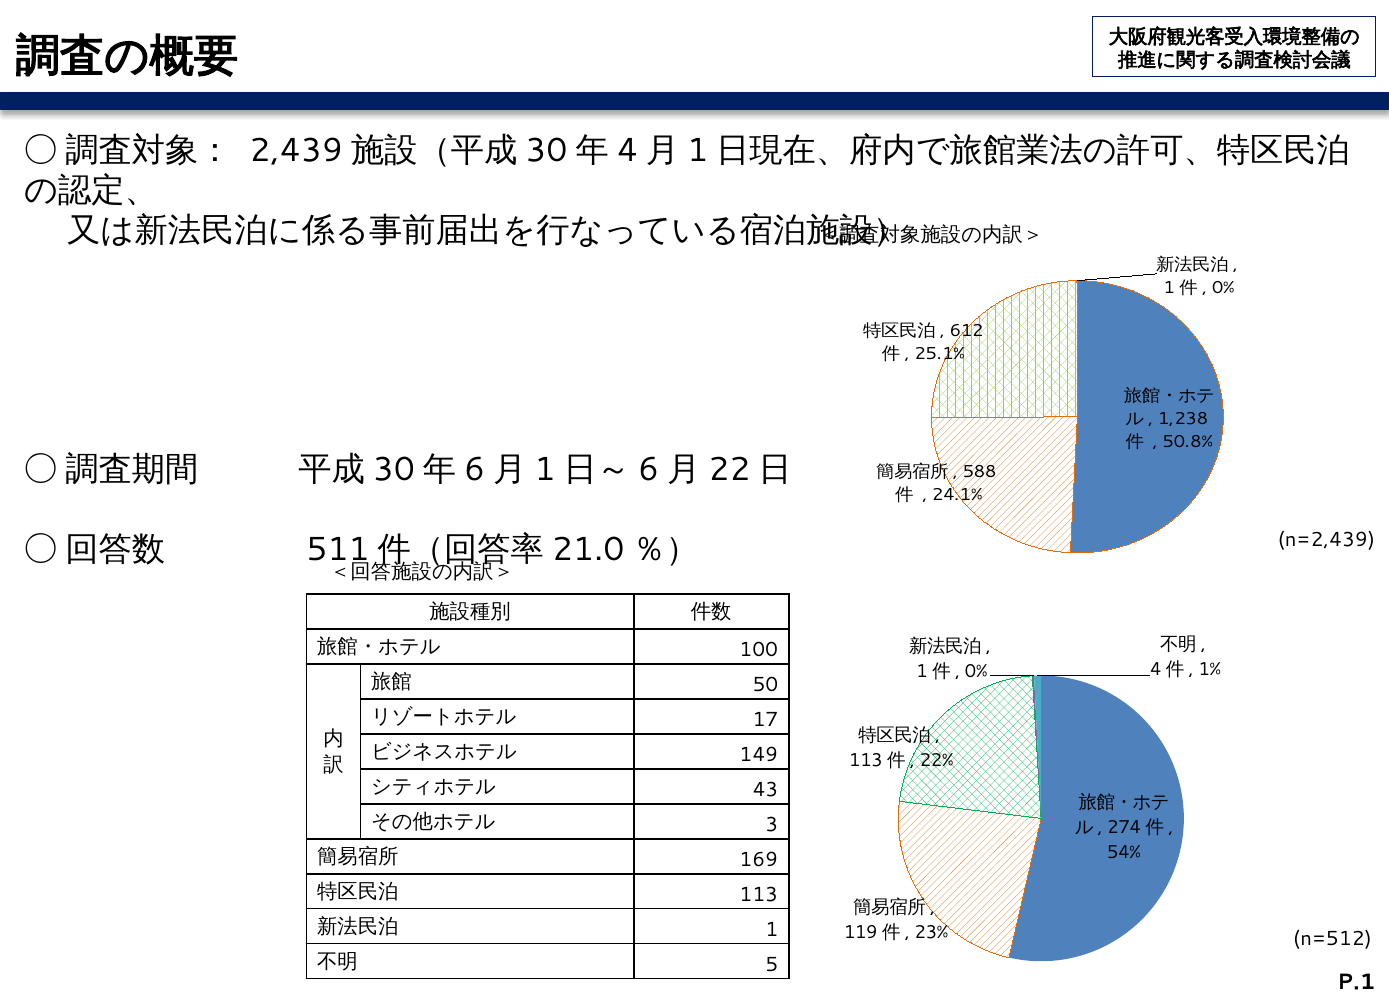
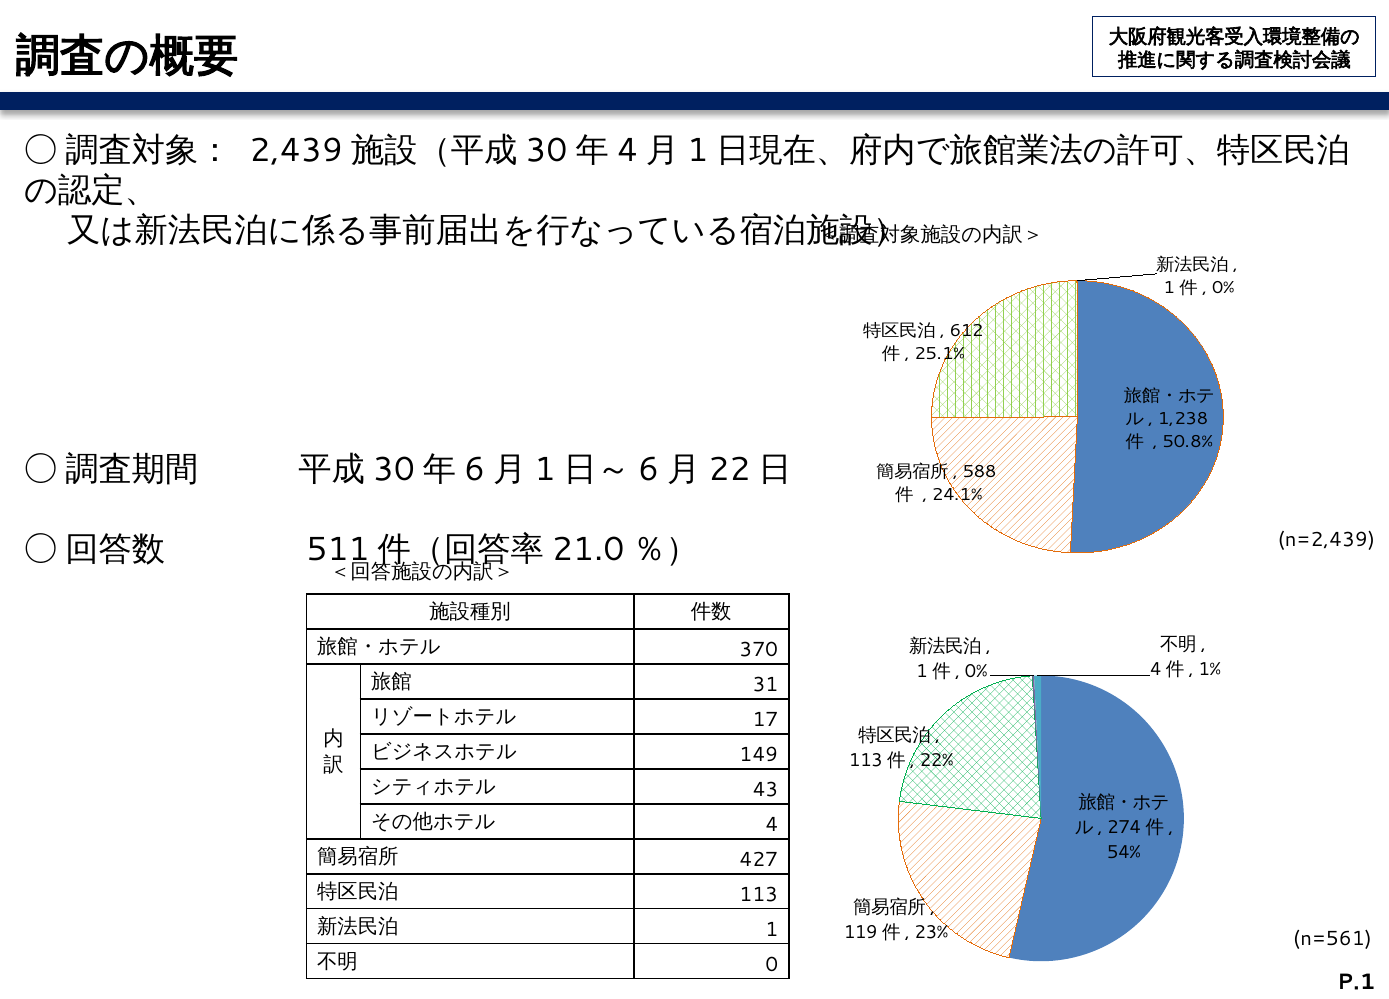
100: 100 -> 370
50: 50 -> 31
3: 3 -> 4
169: 169 -> 427
n=512: n=512 -> n=561
5: 5 -> 0
